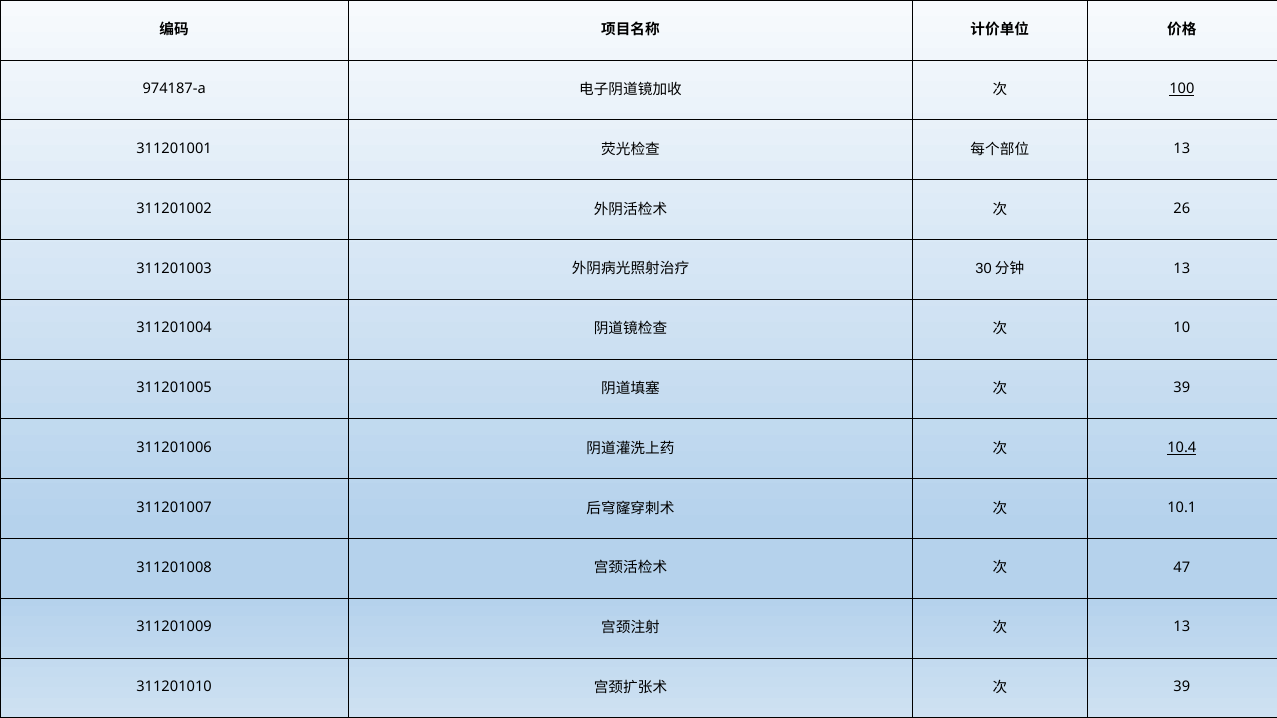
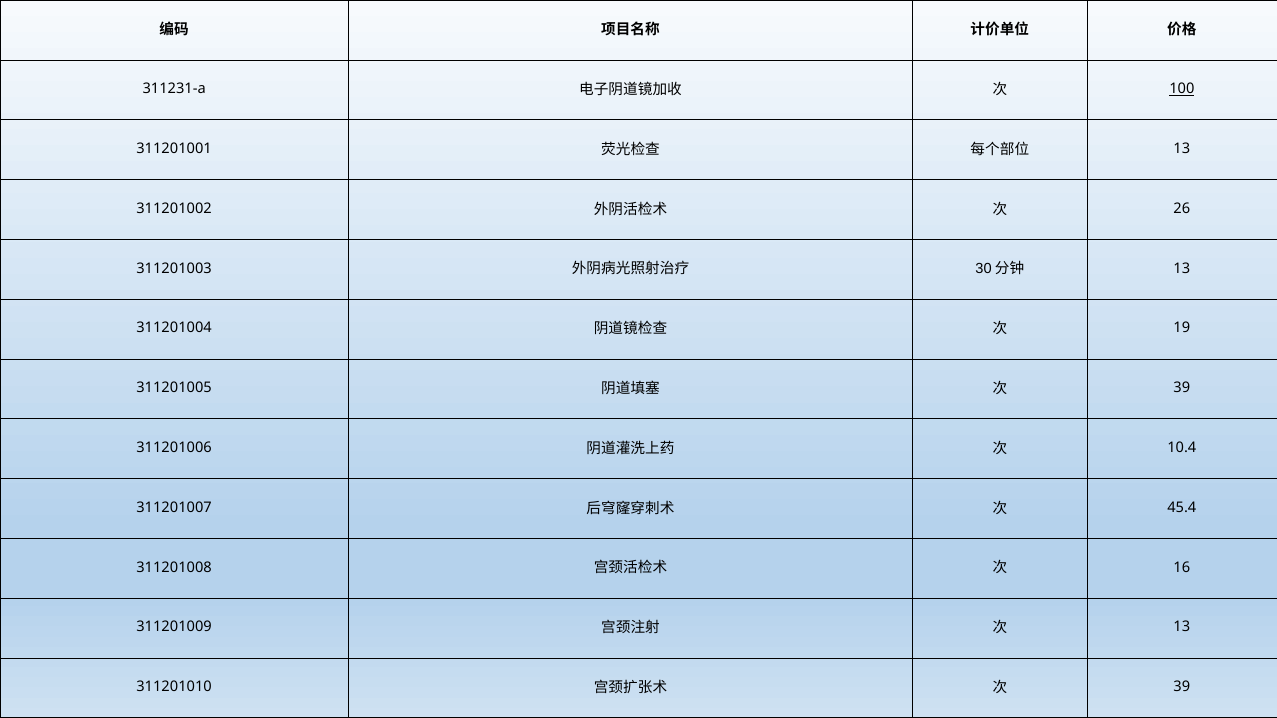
974187-a: 974187-a -> 311231-a
10: 10 -> 19
10.4 underline: present -> none
10.1: 10.1 -> 45.4
47: 47 -> 16
